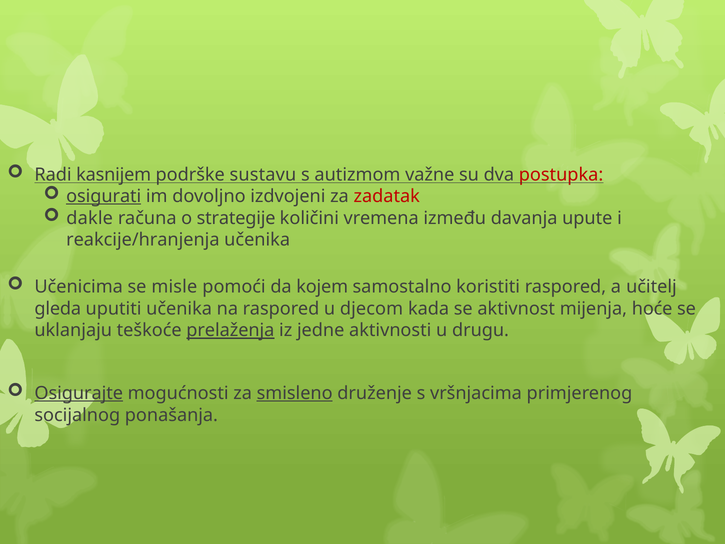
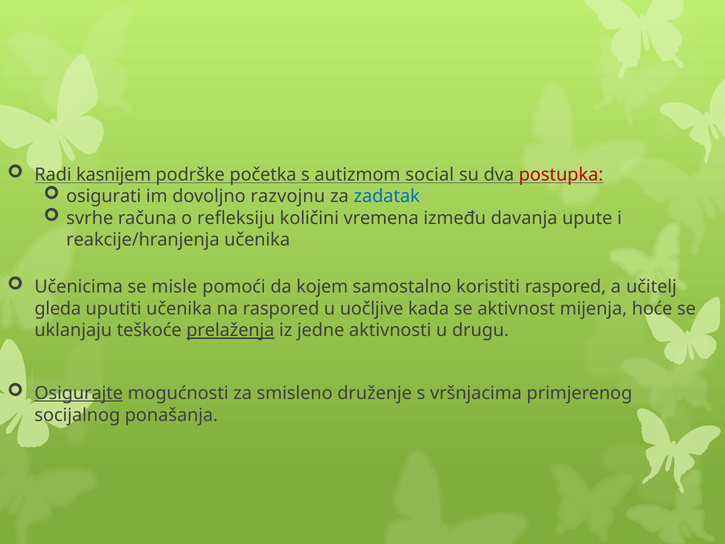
sustavu: sustavu -> početka
važne: važne -> social
osigurati underline: present -> none
izdvojeni: izdvojeni -> razvojnu
zadatak colour: red -> blue
dakle: dakle -> svrhe
strategije: strategije -> refleksiju
djecom: djecom -> uočljive
smisleno underline: present -> none
